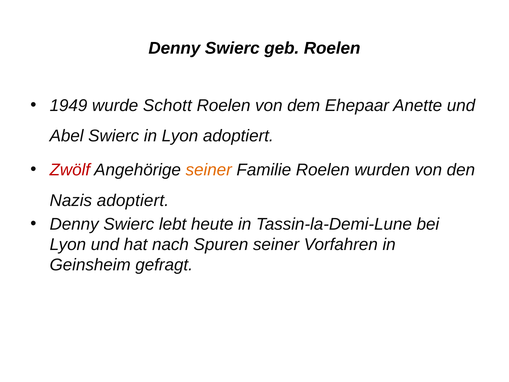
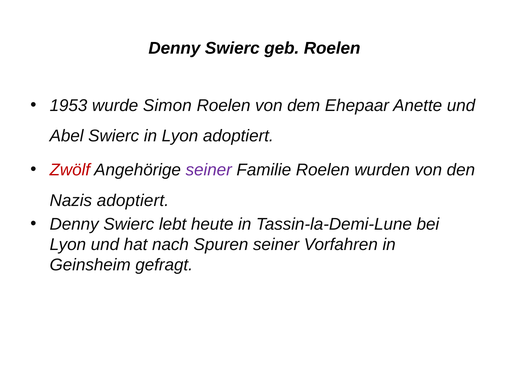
1949: 1949 -> 1953
Schott: Schott -> Simon
seiner at (209, 170) colour: orange -> purple
